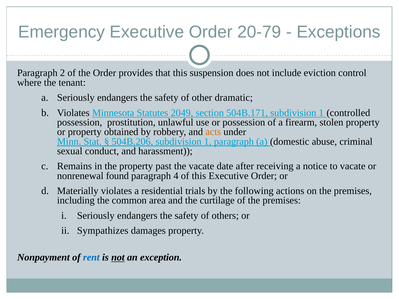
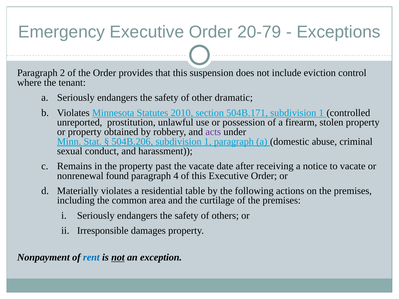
2049: 2049 -> 2010
possession at (80, 122): possession -> unreported
acts colour: orange -> purple
trials: trials -> table
Sympathizes: Sympathizes -> Irresponsible
